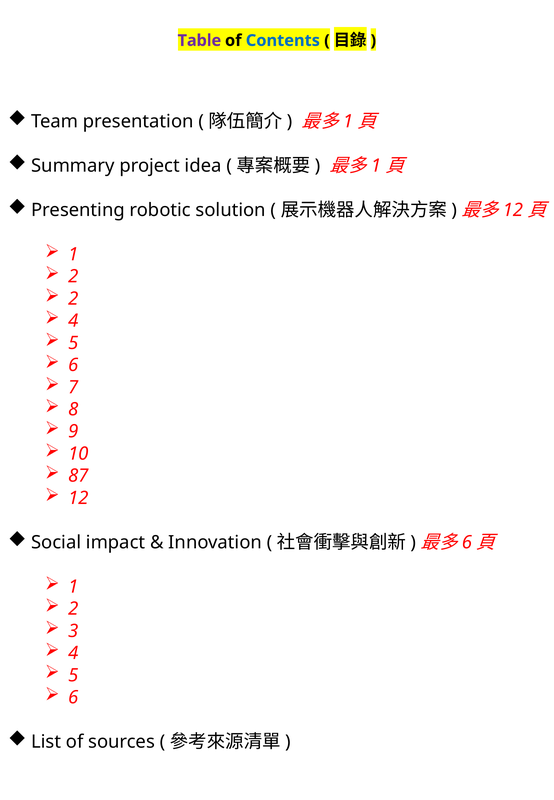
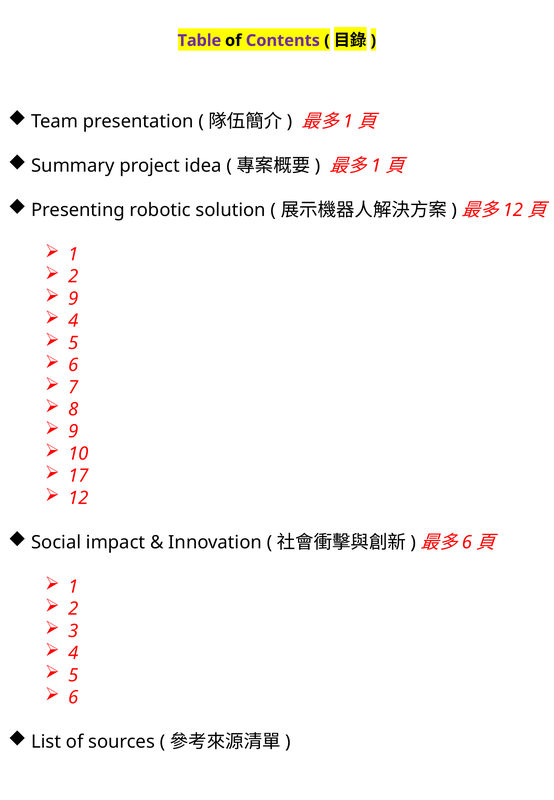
Contents colour: blue -> purple
2 at (73, 299): 2 -> 9
87: 87 -> 17
